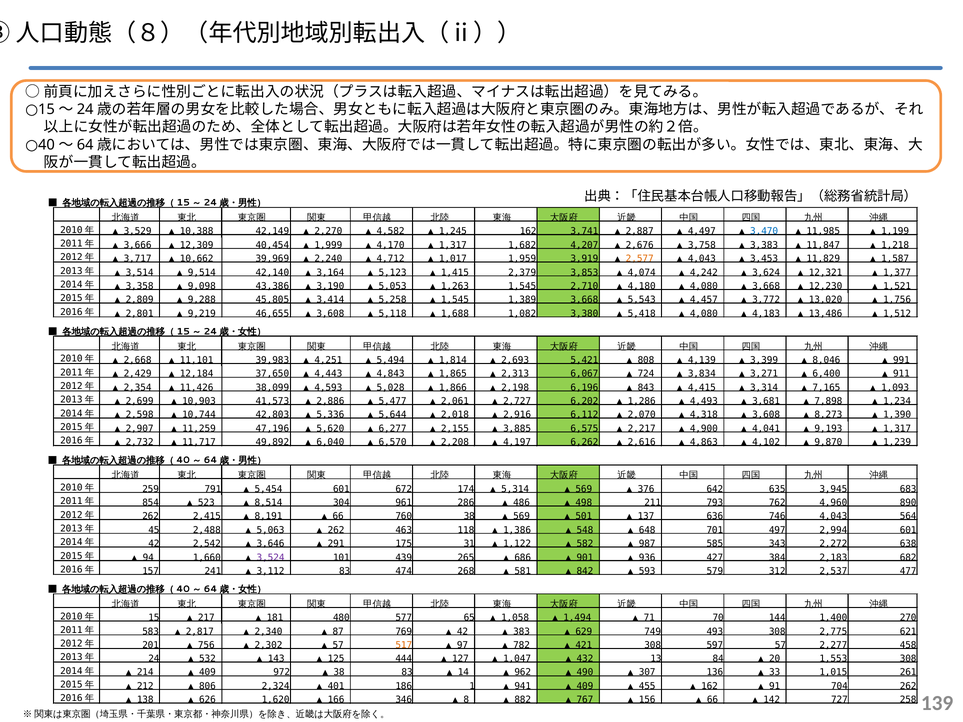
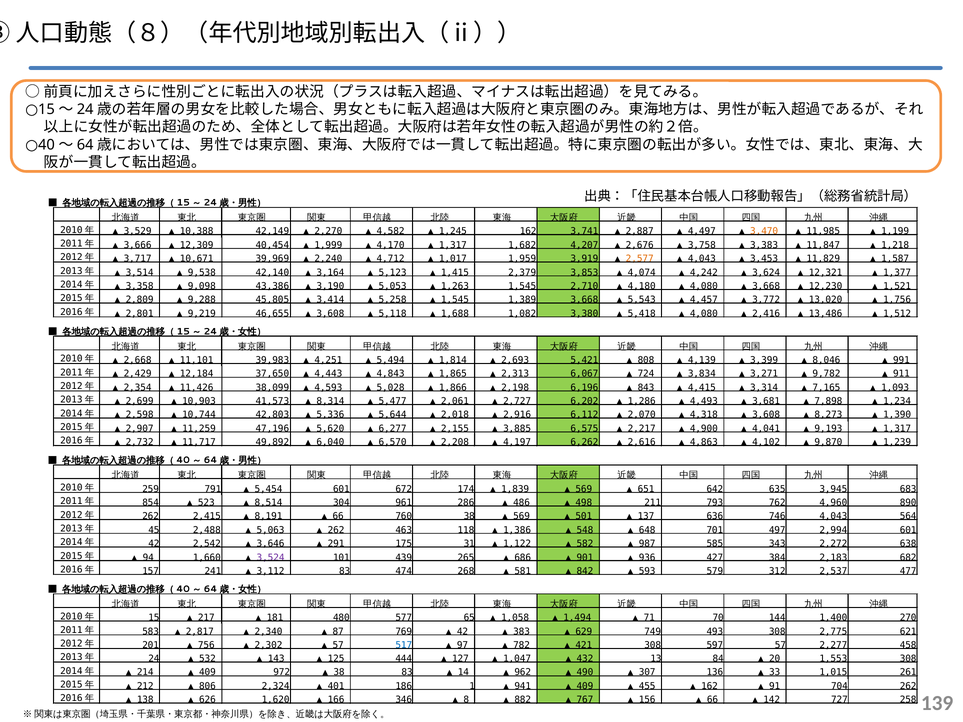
3,470 colour: blue -> orange
10,662: 10,662 -> 10,671
9,514: 9,514 -> 9,538
4,183: 4,183 -> 2,416
6,400: 6,400 -> 9,782
2,886: 2,886 -> 8,314
5,314: 5,314 -> 1,839
376: 376 -> 651
517 colour: orange -> blue
